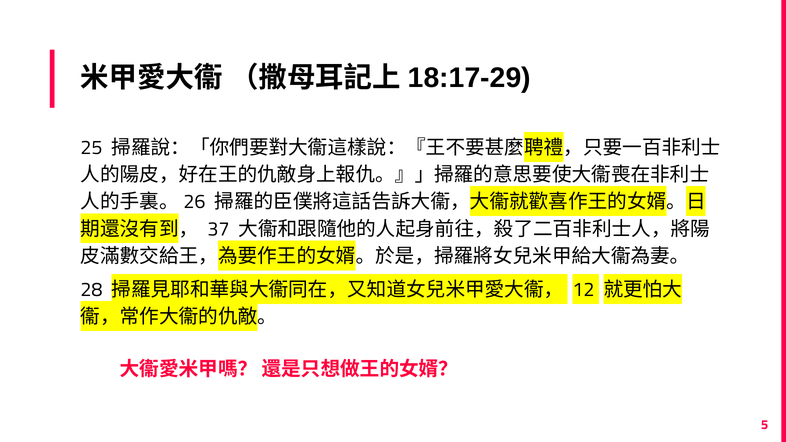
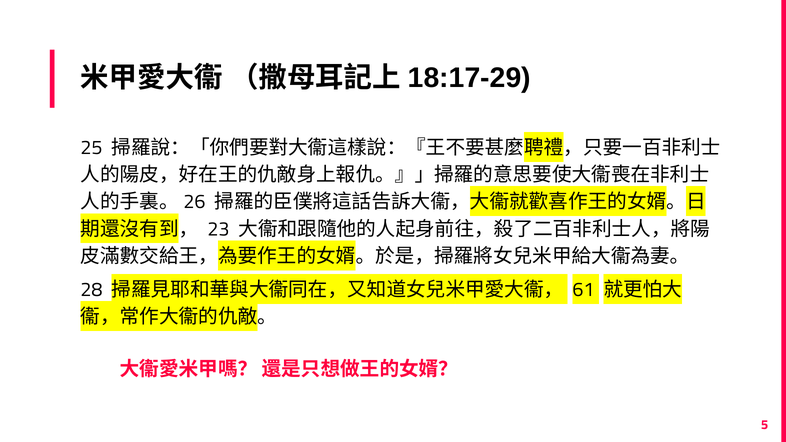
37: 37 -> 23
12: 12 -> 61
